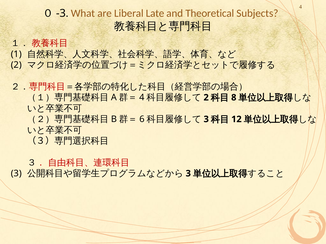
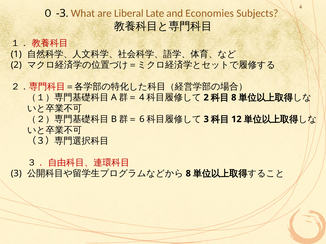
Theoretical: Theoretical -> Economies
3 at (188, 174): 3 -> 8
